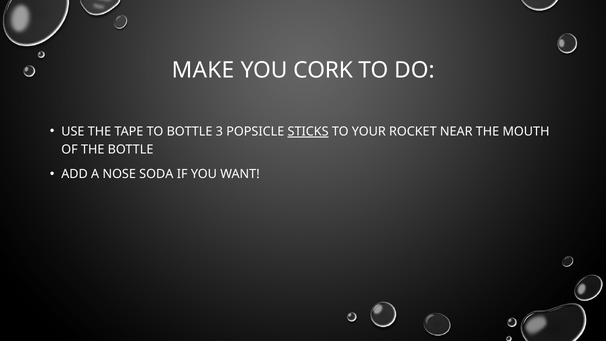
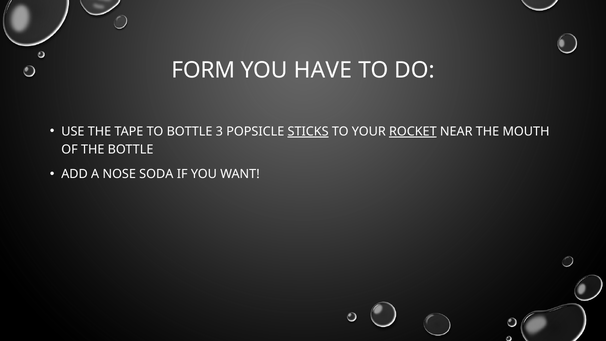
MAKE: MAKE -> FORM
CORK: CORK -> HAVE
ROCKET underline: none -> present
